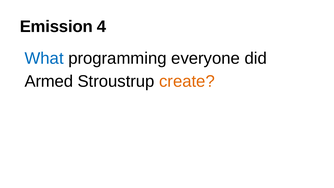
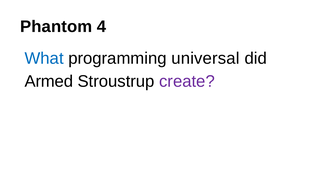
Emission: Emission -> Phantom
everyone: everyone -> universal
create colour: orange -> purple
